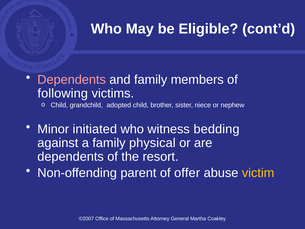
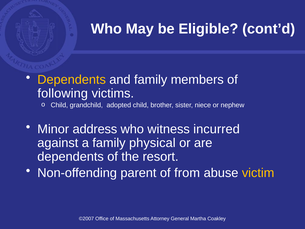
Dependents at (72, 79) colour: pink -> yellow
initiated: initiated -> address
bedding: bedding -> incurred
offer: offer -> from
